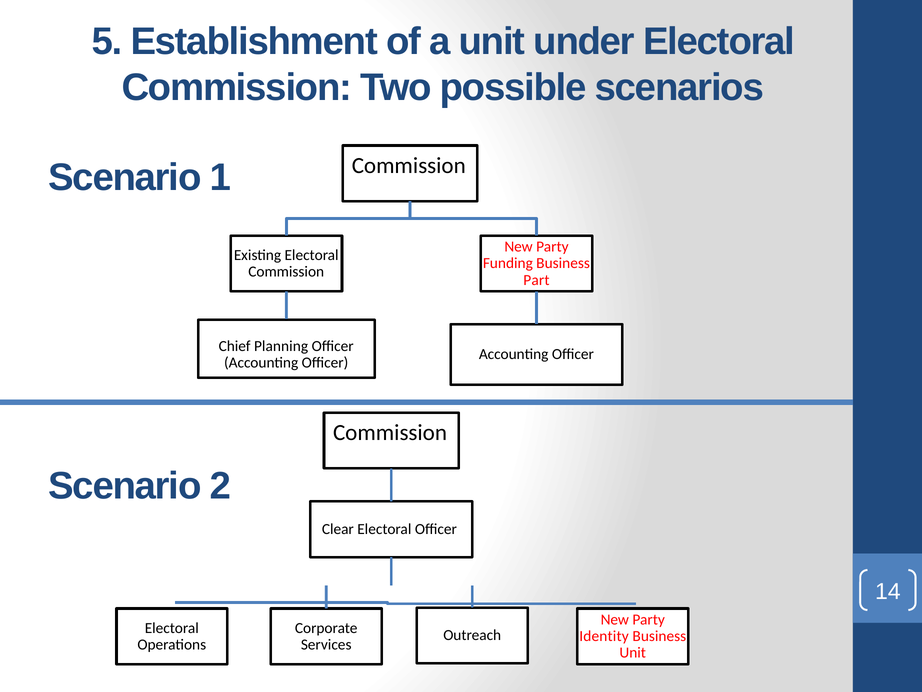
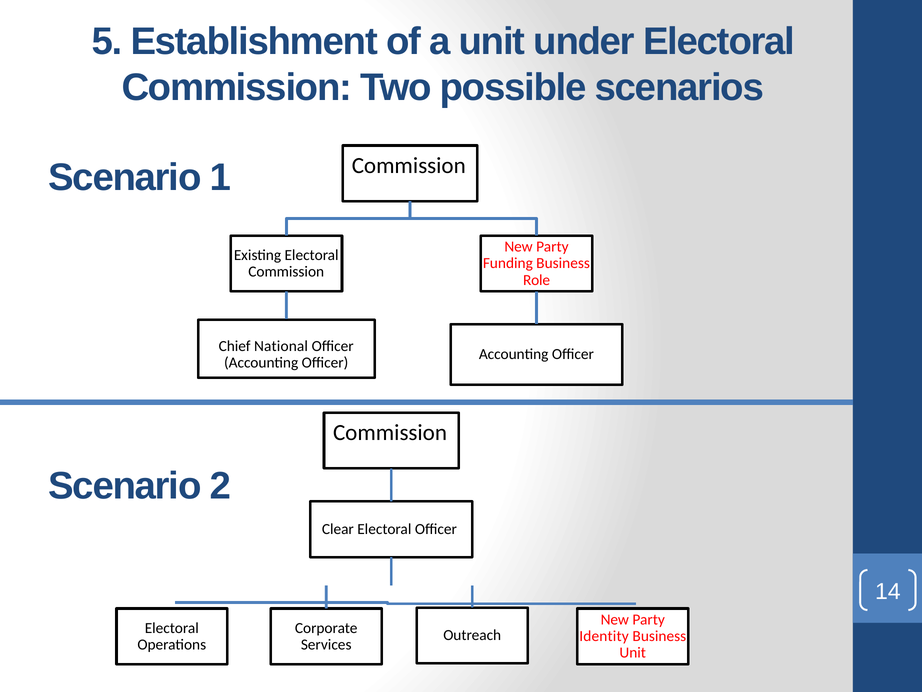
Part: Part -> Role
Planning: Planning -> National
